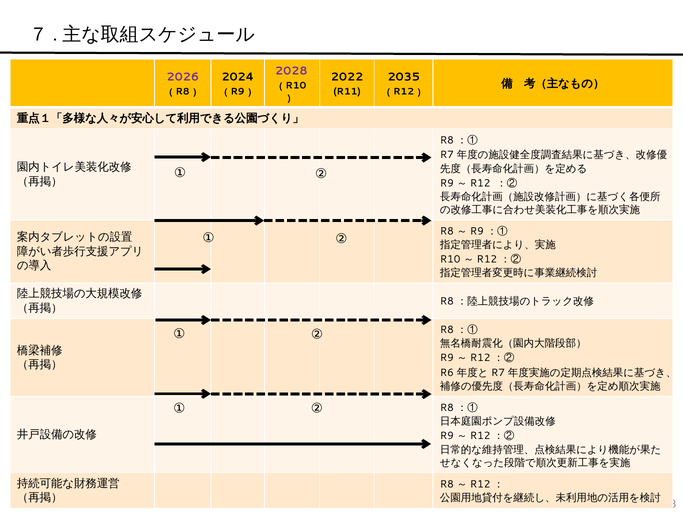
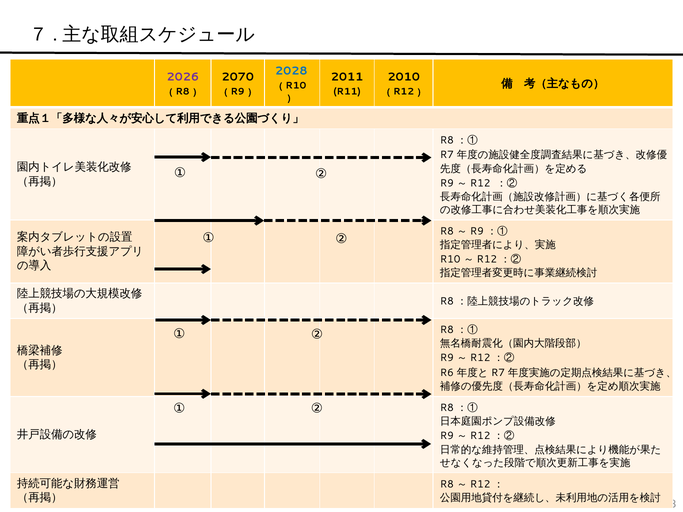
2028 colour: purple -> blue
2024: 2024 -> 2070
2022: 2022 -> 2011
2035: 2035 -> 2010
